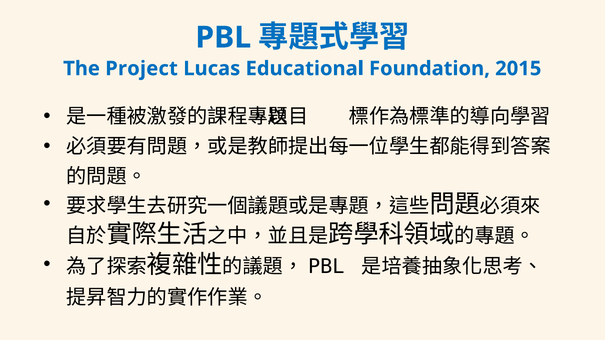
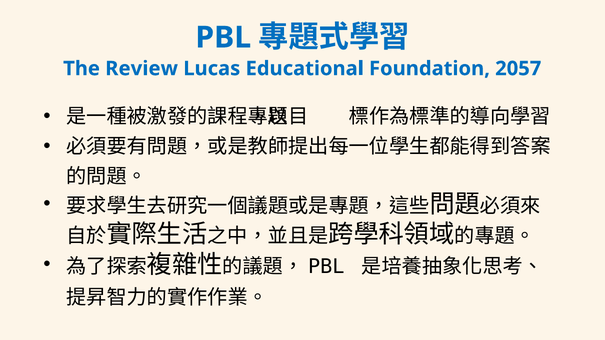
Project: Project -> Review
2015: 2015 -> 2057
